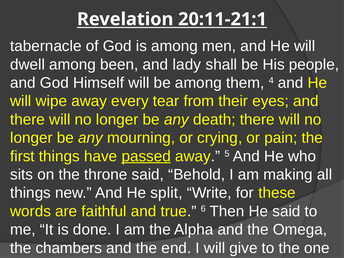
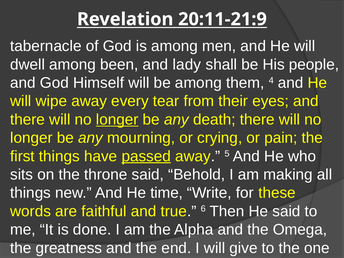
20:11-21:1: 20:11-21:1 -> 20:11-21:9
longer at (117, 120) underline: none -> present
split: split -> time
chambers: chambers -> greatness
